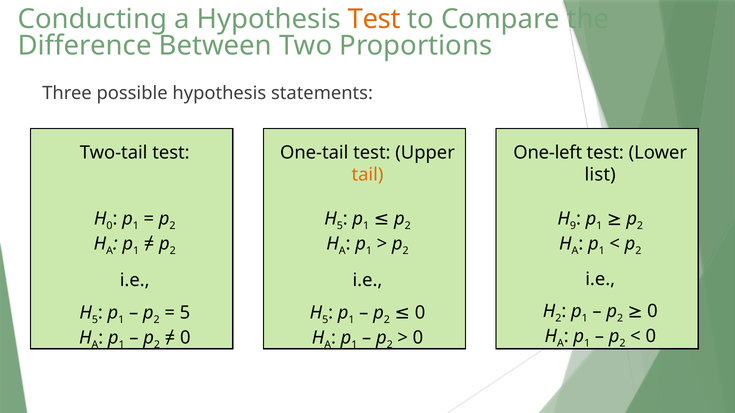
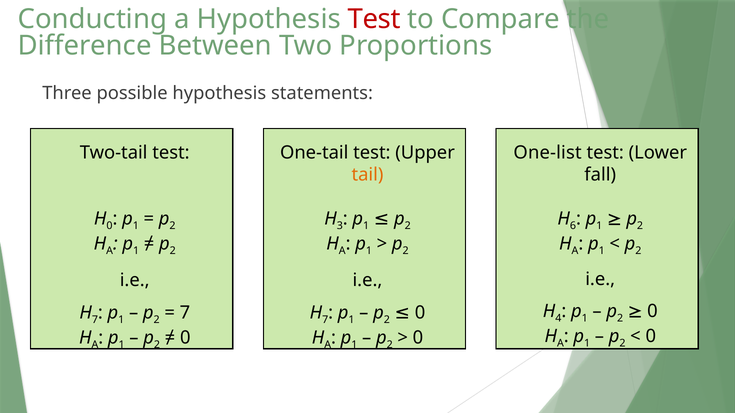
Test at (374, 19) colour: orange -> red
One-left: One-left -> One-list
list: list -> fall
5 at (340, 226): 5 -> 3
9: 9 -> 6
2 at (558, 319): 2 -> 4
5 at (95, 320): 5 -> 7
5 at (185, 313): 5 -> 7
5 at (325, 320): 5 -> 7
